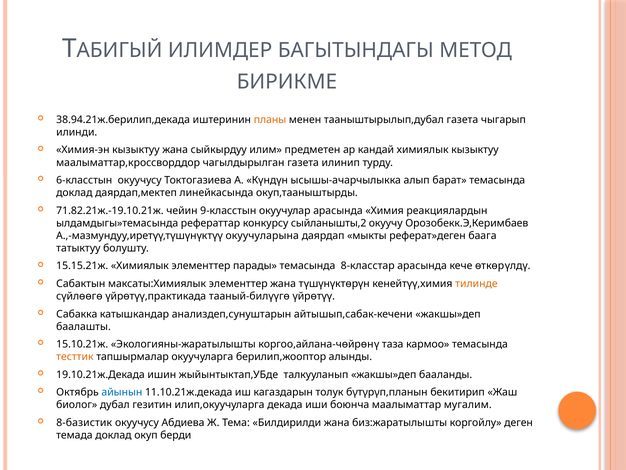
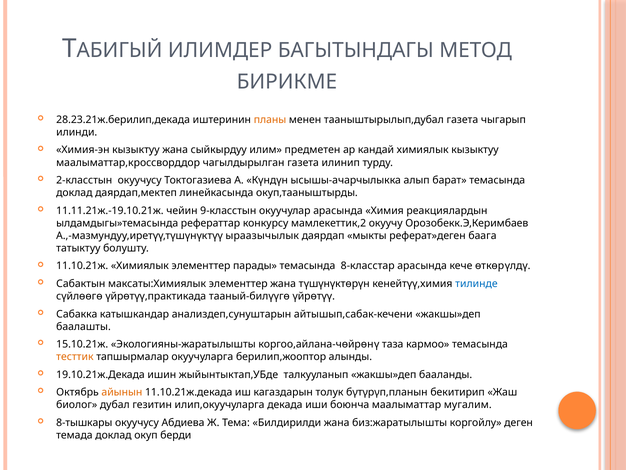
38.94.21ж.берилип,декада: 38.94.21ж.берилип,декада -> 28.23.21ж.берилип,декада
6-класстын: 6-класстын -> 2-класстын
71.82.21ж.-19.10.21ж: 71.82.21ж.-19.10.21ж -> 11.11.21ж.-19.10.21ж
сыйланышты,2: сыйланышты,2 -> мамлекеттик,2
окуучуларына: окуучуларына -> ыраазычылык
15.15.21ж: 15.15.21ж -> 11.10.21ж
тилинде colour: orange -> blue
айынын colour: blue -> orange
8-базистик: 8-базистик -> 8-тышкары
